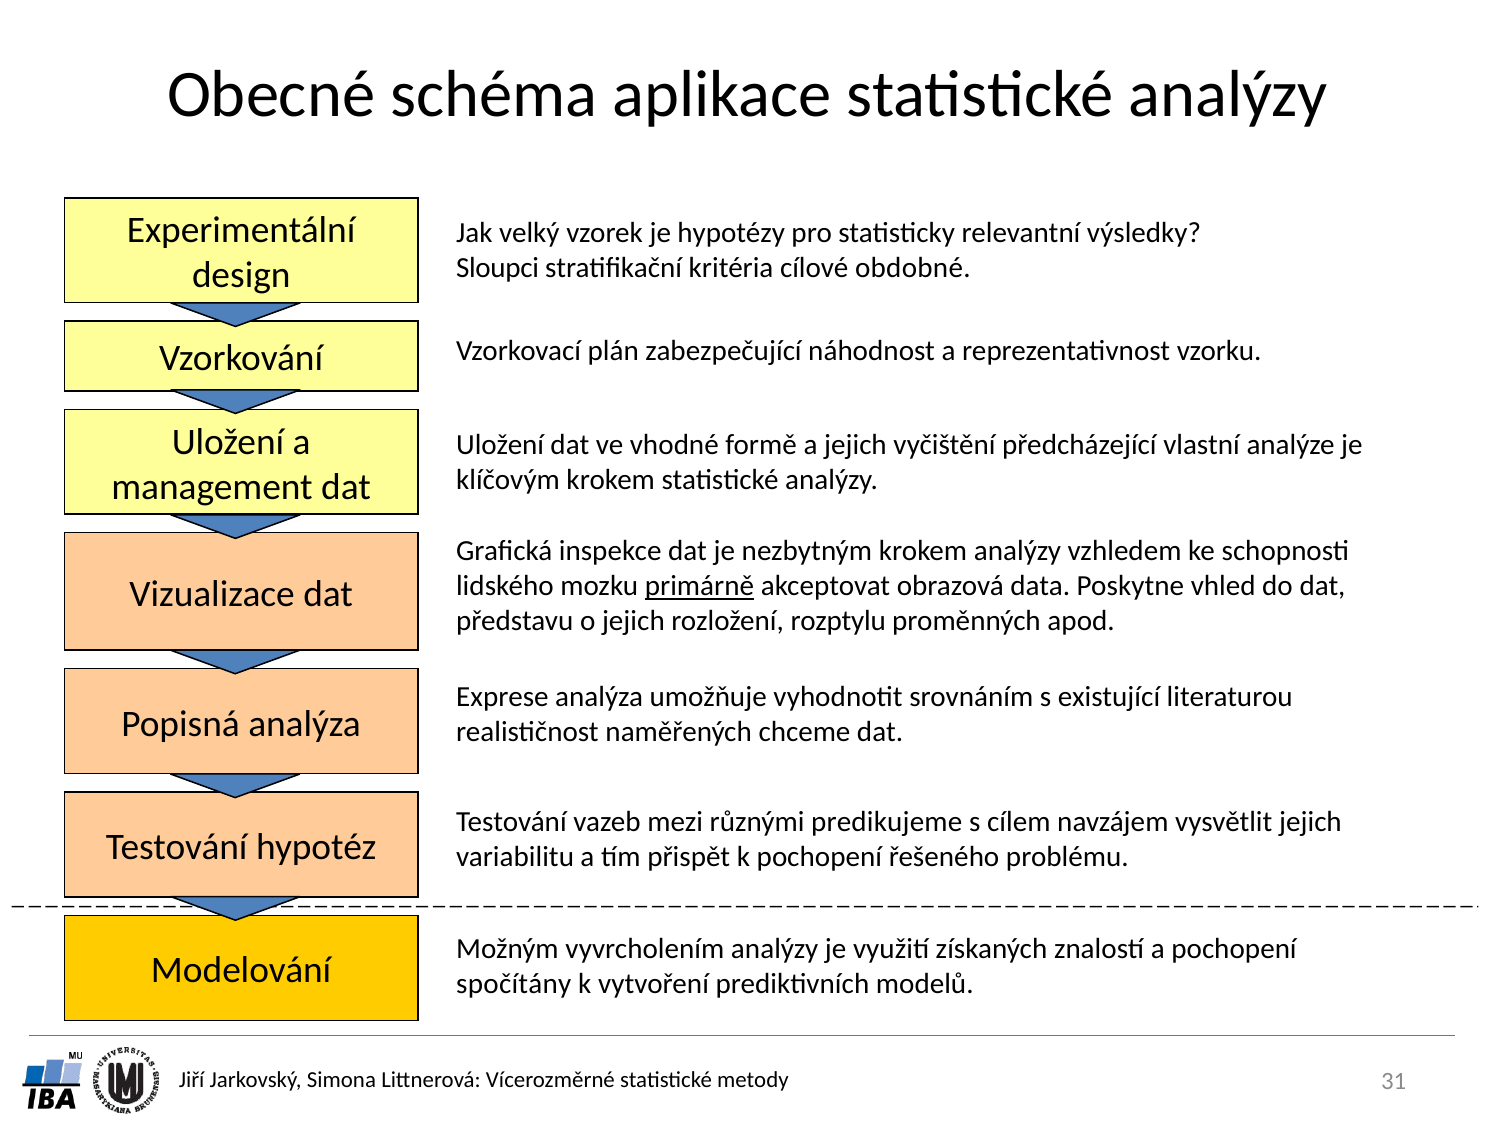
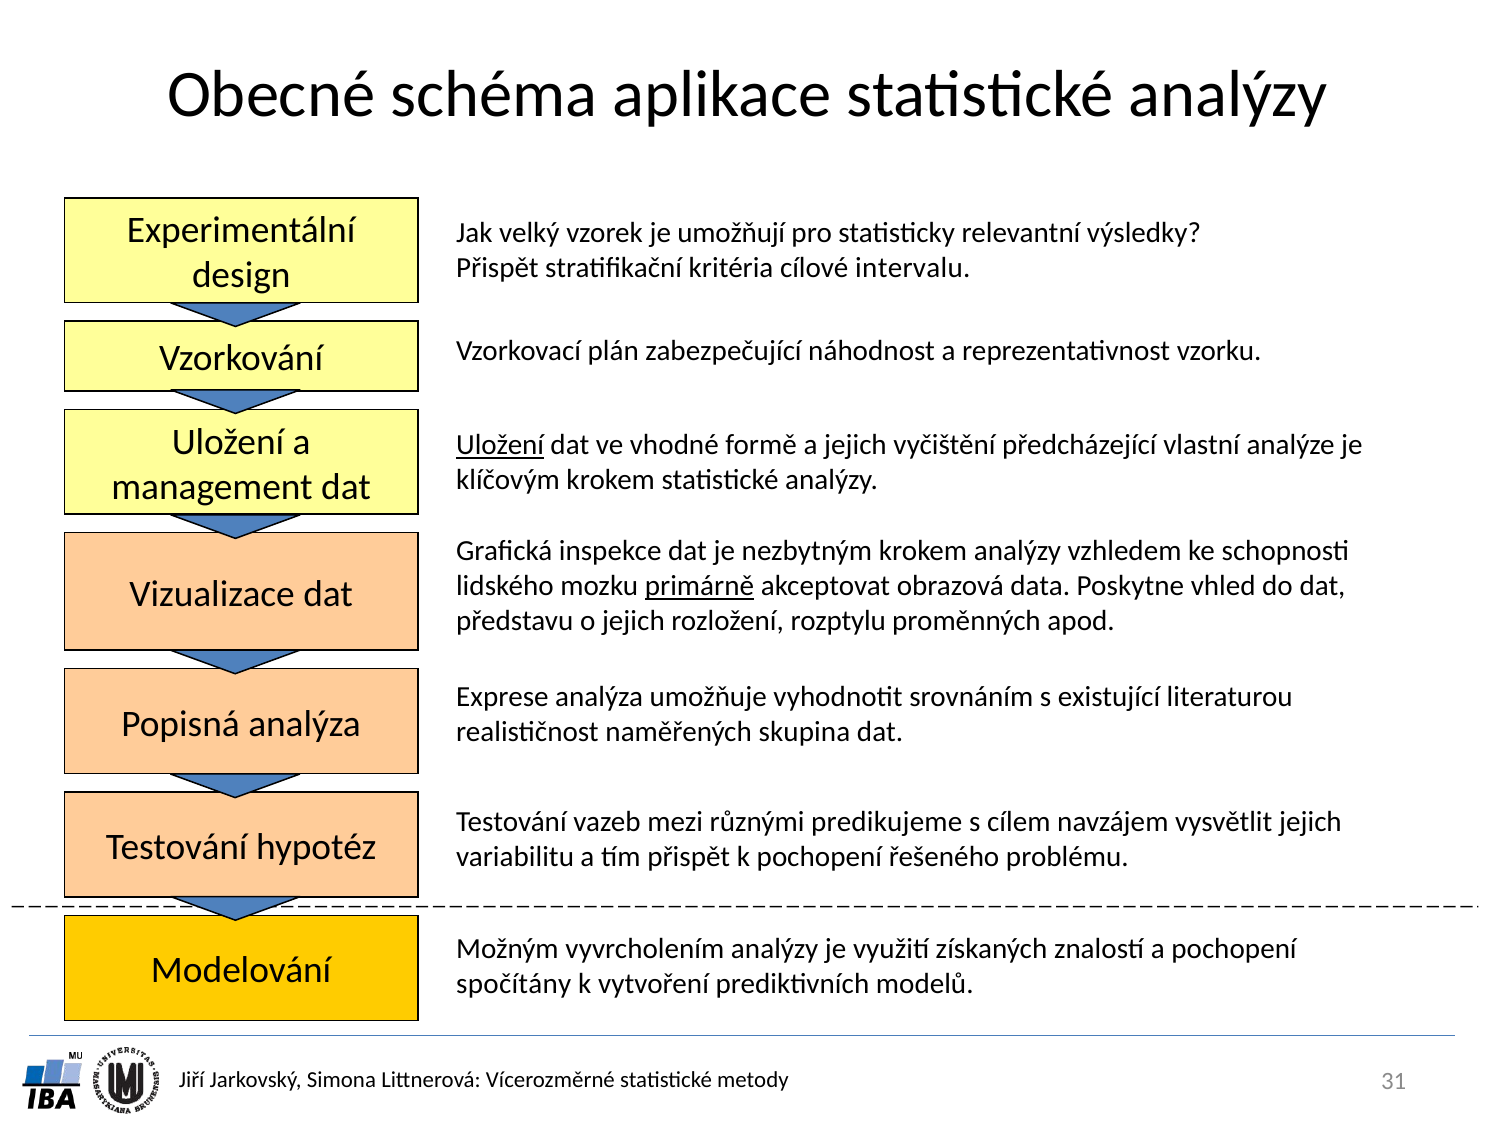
hypotézy: hypotézy -> umožňují
Sloupci at (498, 268): Sloupci -> Přispět
obdobné: obdobné -> intervalu
Uložení at (500, 445) underline: none -> present
chceme: chceme -> skupina
